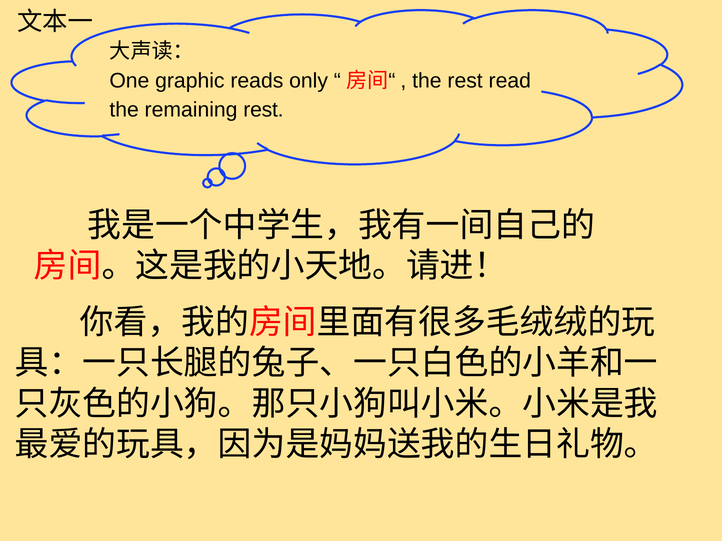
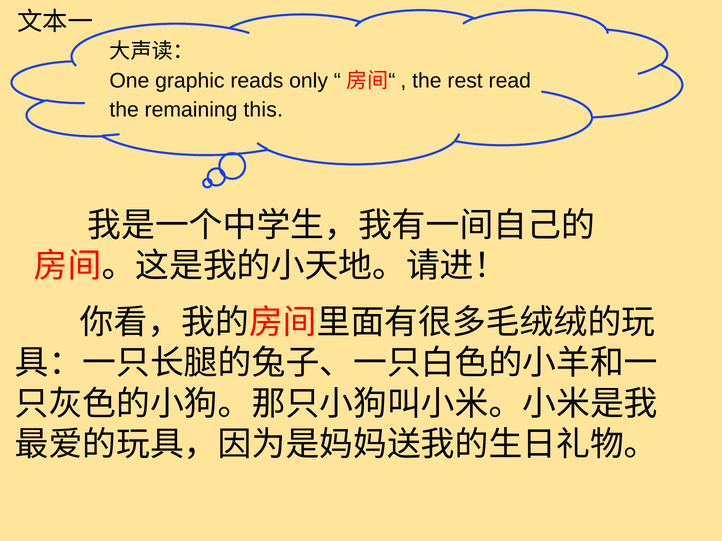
remaining rest: rest -> this
